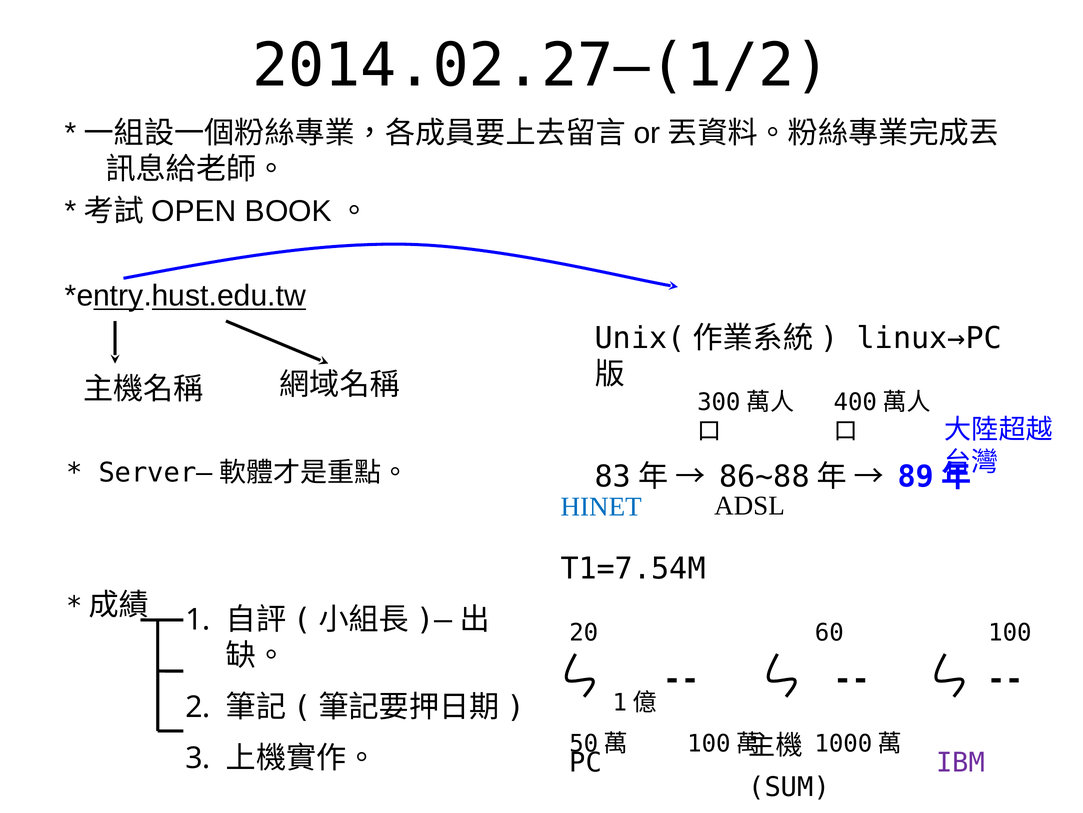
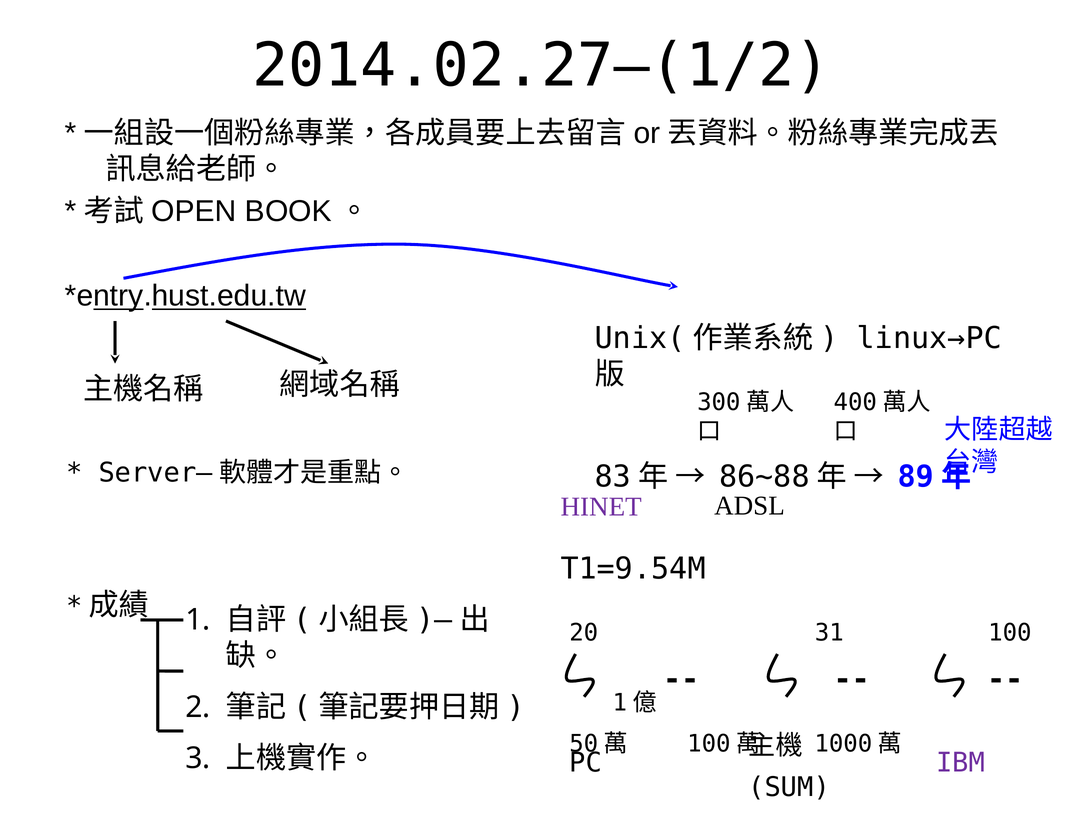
HINET colour: blue -> purple
T1=7.54M: T1=7.54M -> T1=9.54M
60: 60 -> 31
